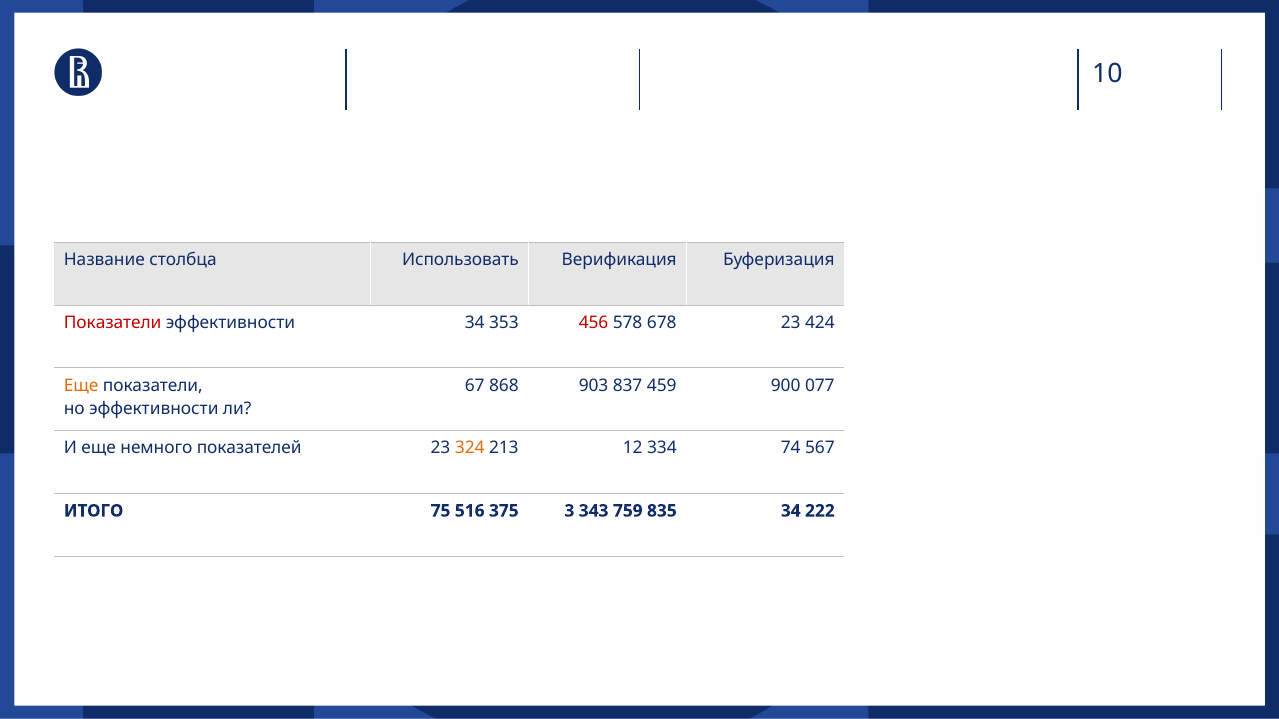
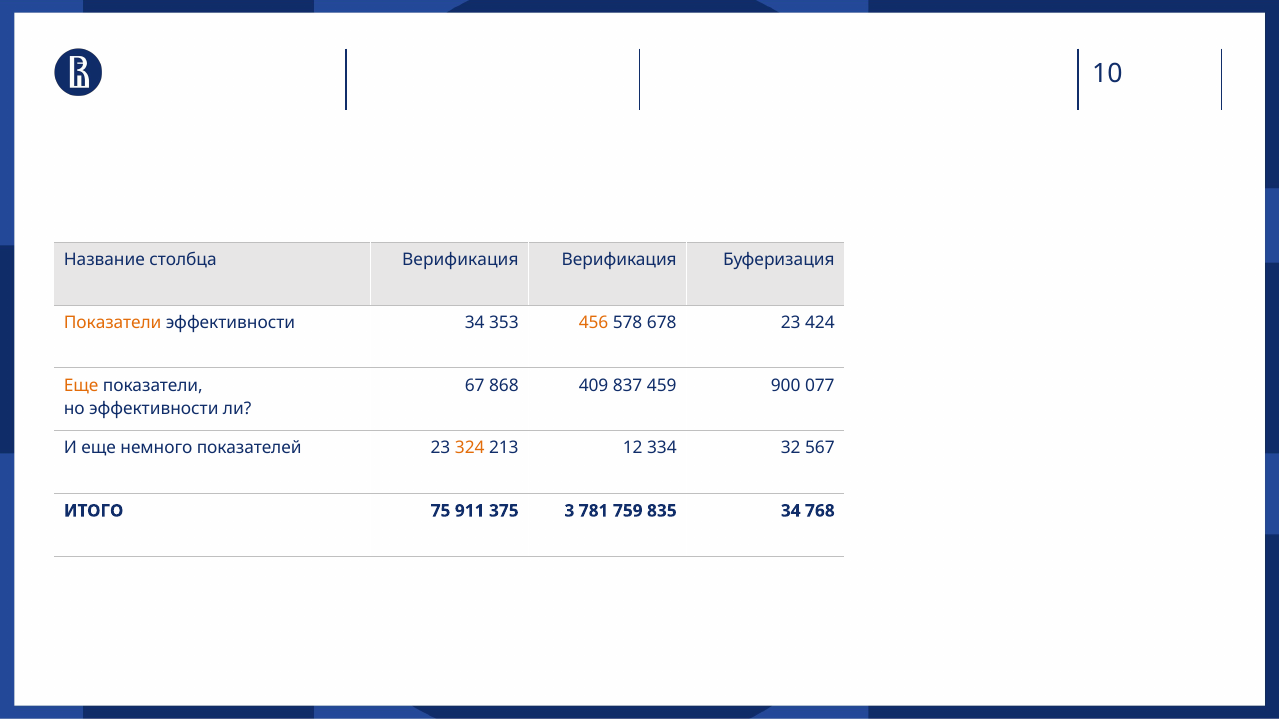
столбца Использовать: Использовать -> Верификация
Показатели at (113, 323) colour: red -> orange
456 colour: red -> orange
903: 903 -> 409
74: 74 -> 32
516: 516 -> 911
343: 343 -> 781
222: 222 -> 768
